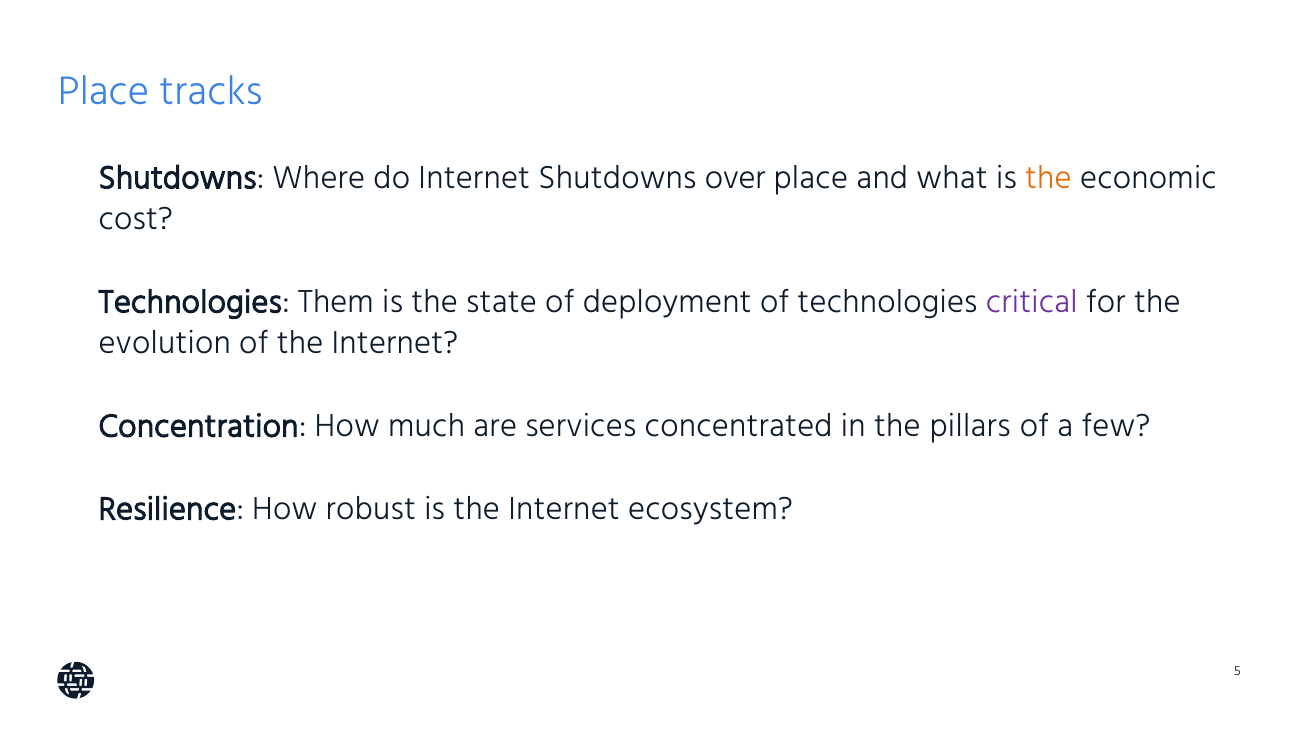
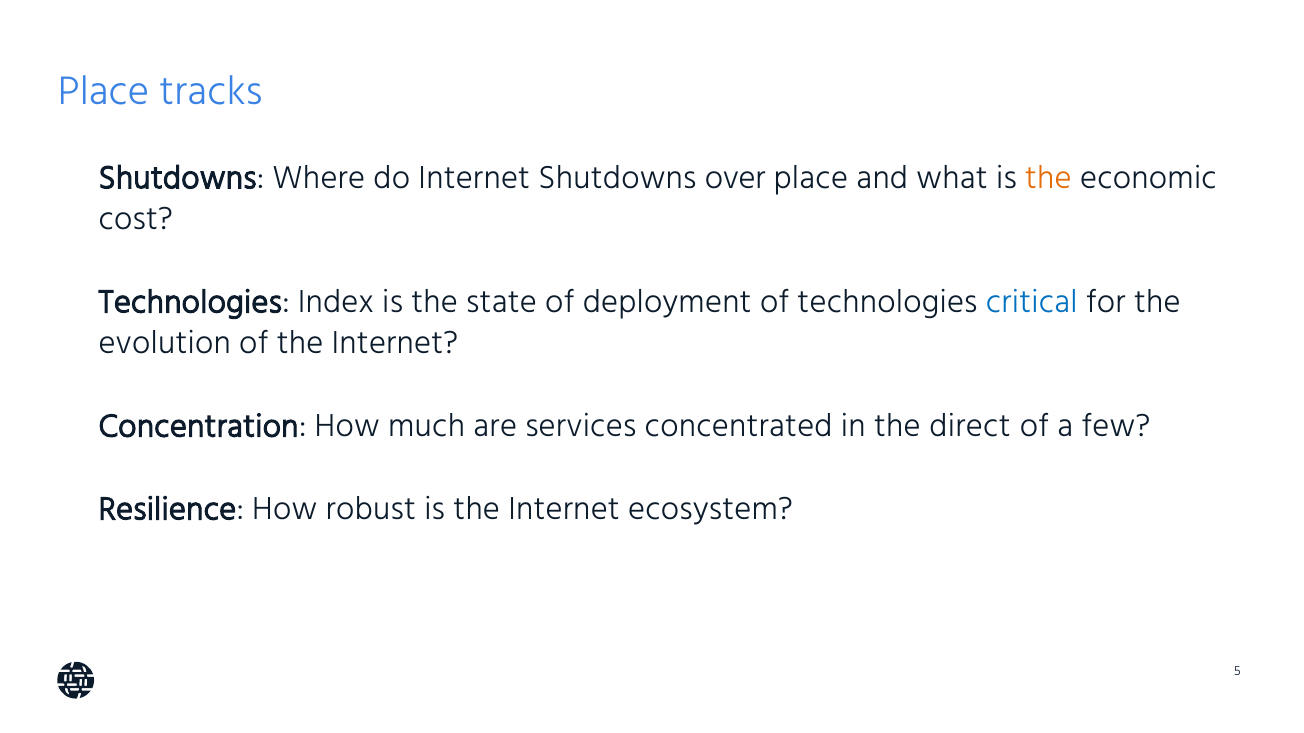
Them: Them -> Index
critical colour: purple -> blue
pillars: pillars -> direct
